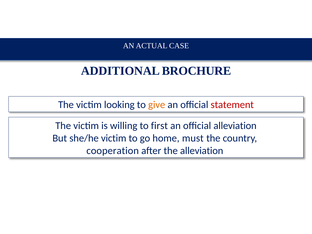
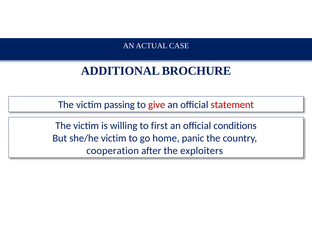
looking: looking -> passing
give colour: orange -> red
official alleviation: alleviation -> conditions
must: must -> panic
the alleviation: alleviation -> exploiters
